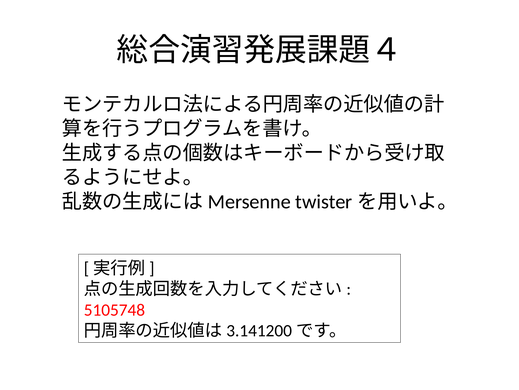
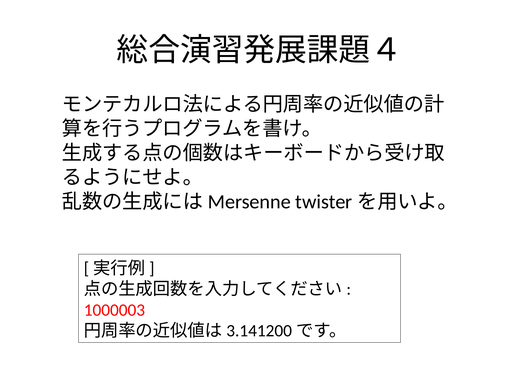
5105748: 5105748 -> 1000003
